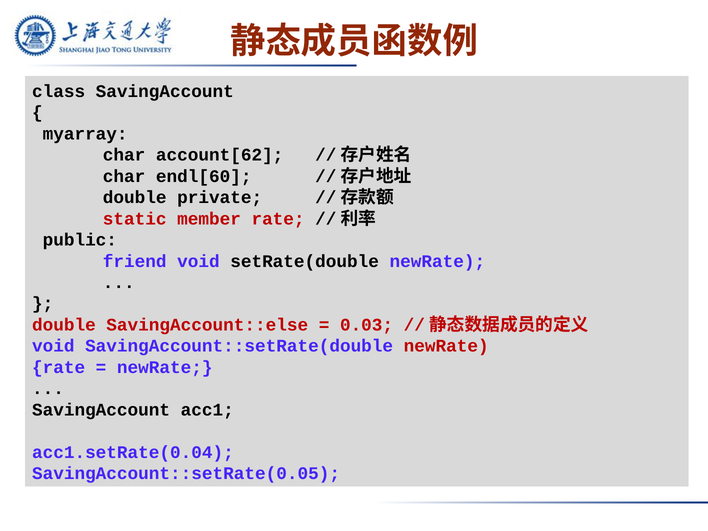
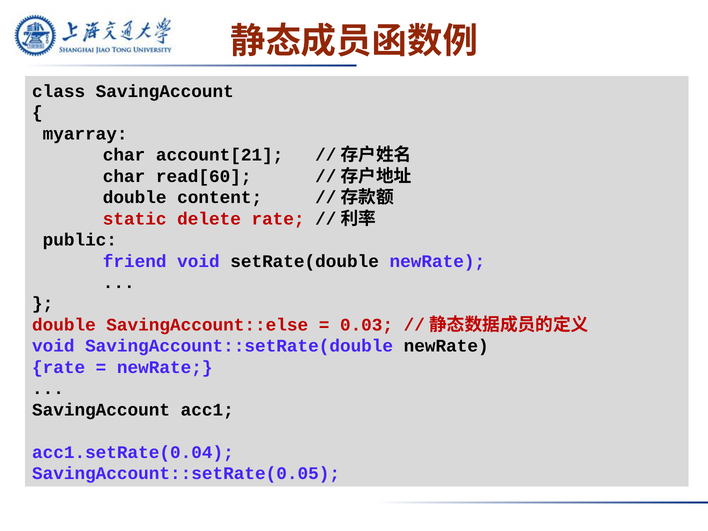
account[62: account[62 -> account[21
endl[60: endl[60 -> read[60
private: private -> content
member: member -> delete
newRate at (446, 346) colour: red -> black
